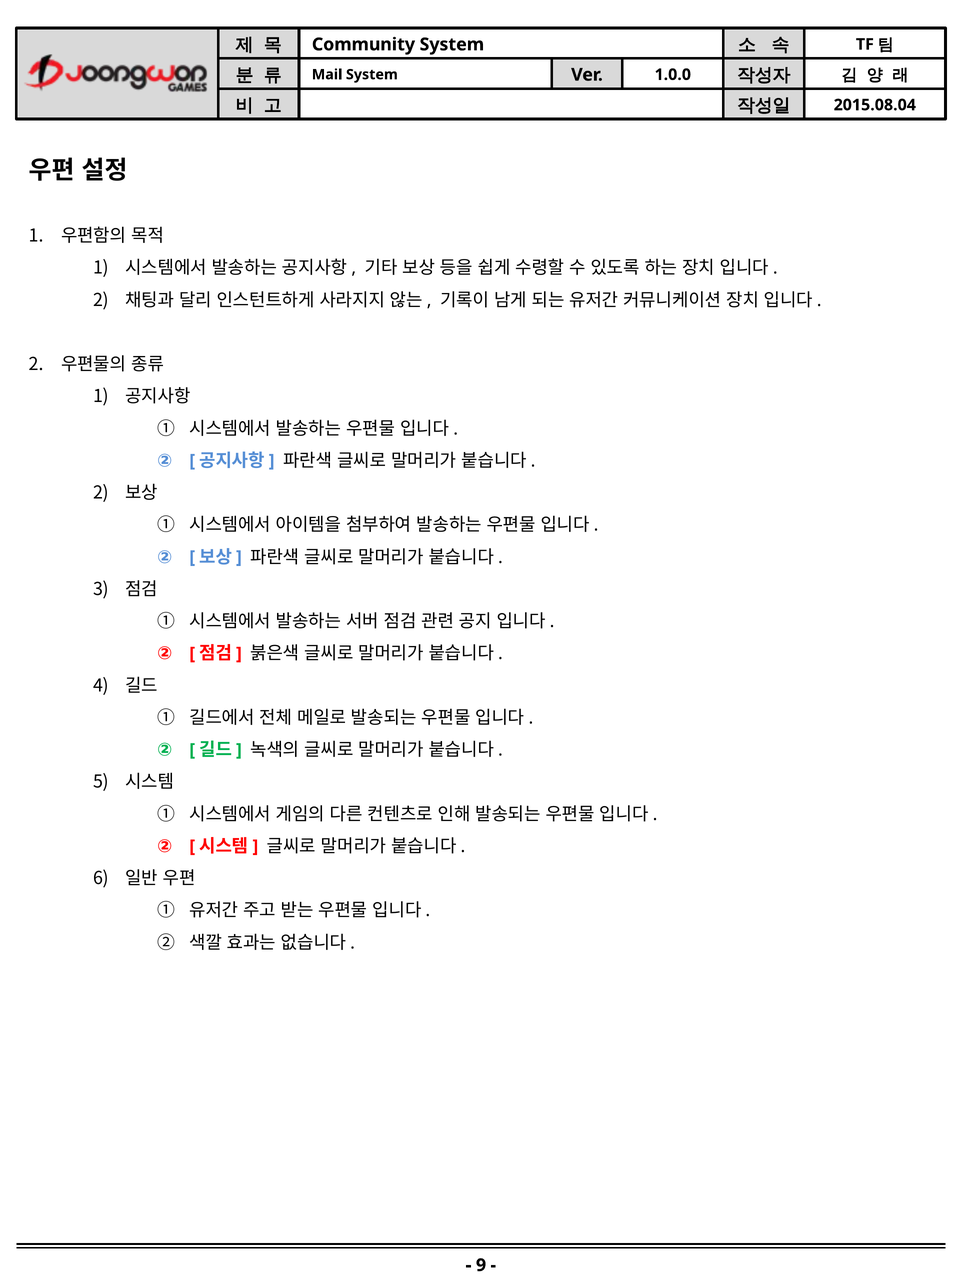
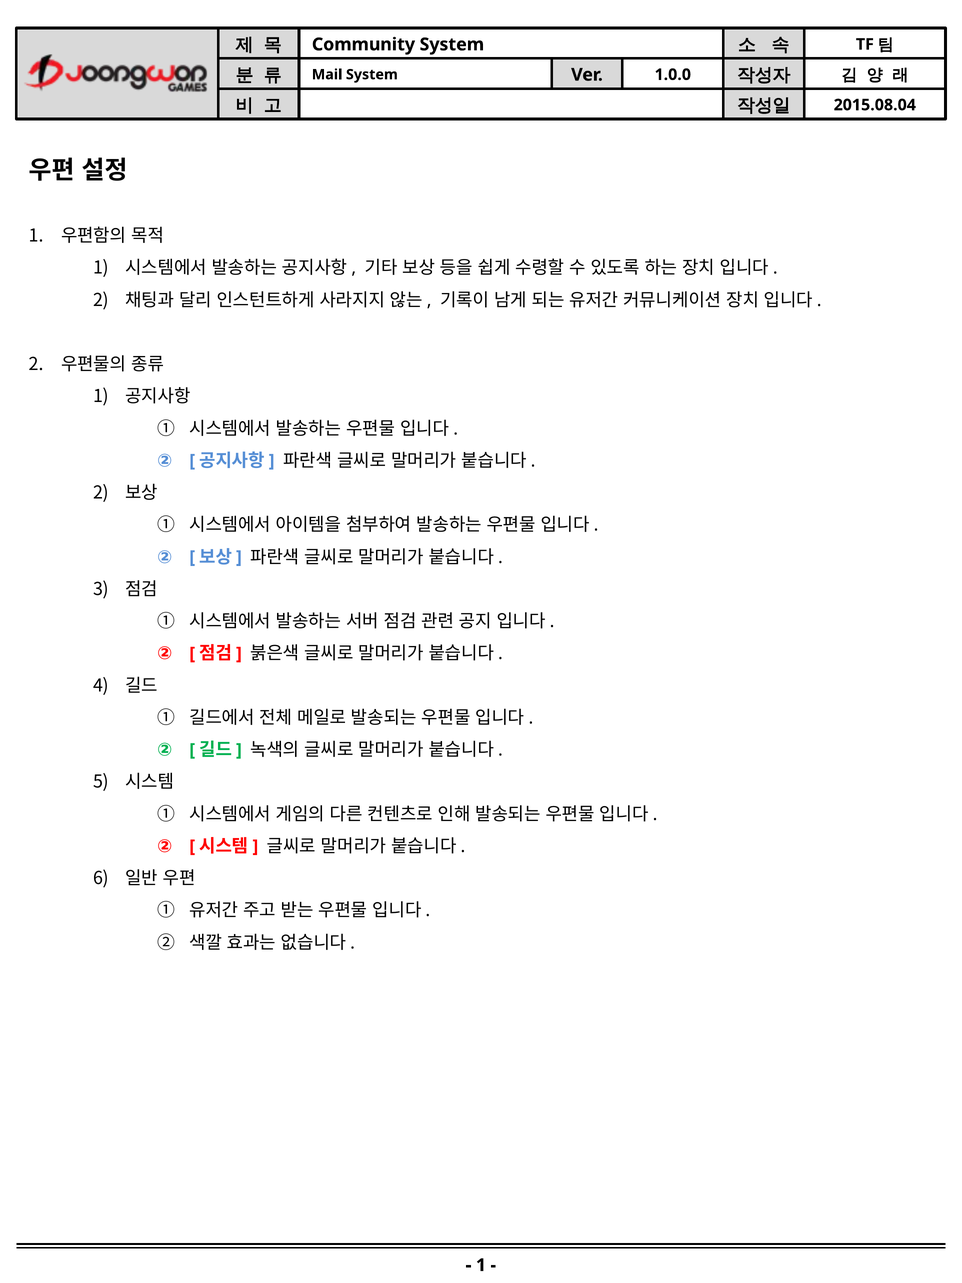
9 at (481, 1265): 9 -> 1
